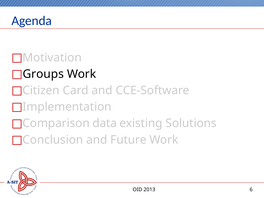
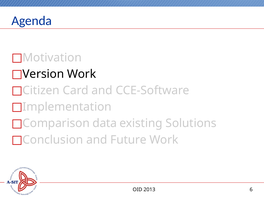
Groups: Groups -> Version
